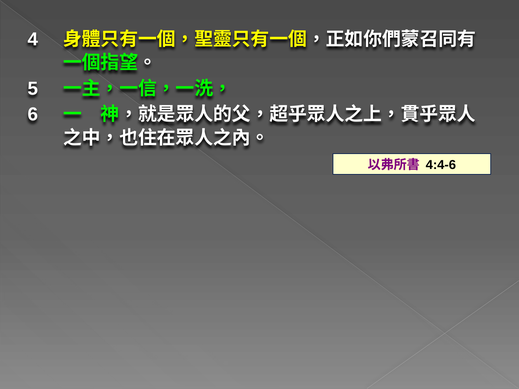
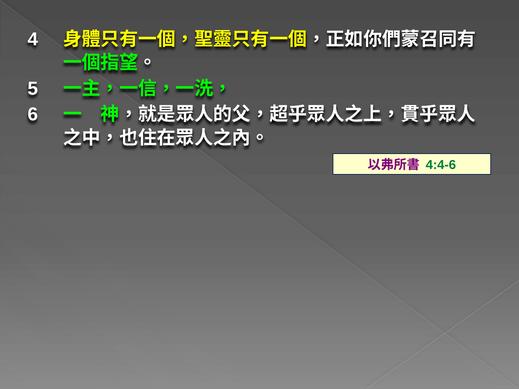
4:4-6 colour: black -> green
